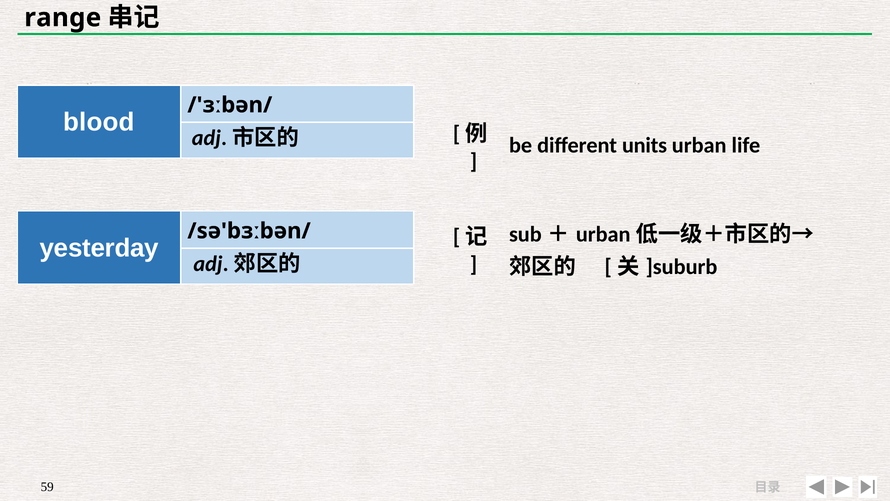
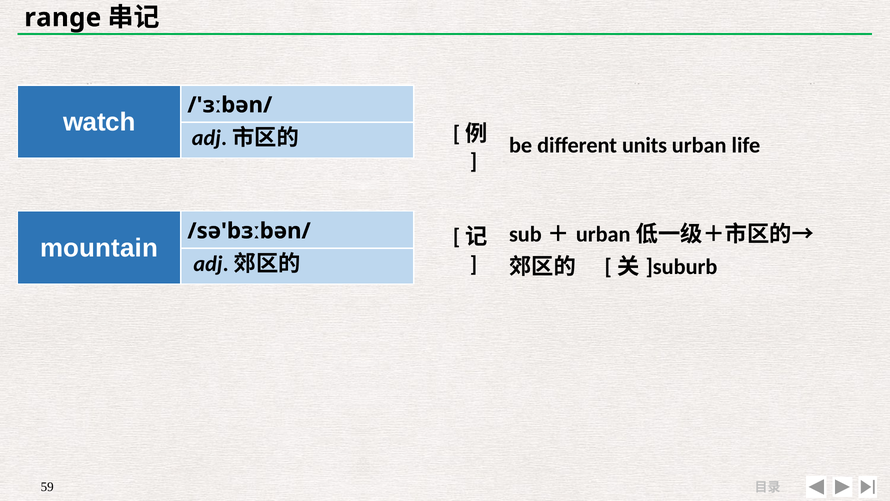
blood: blood -> watch
yesterday: yesterday -> mountain
